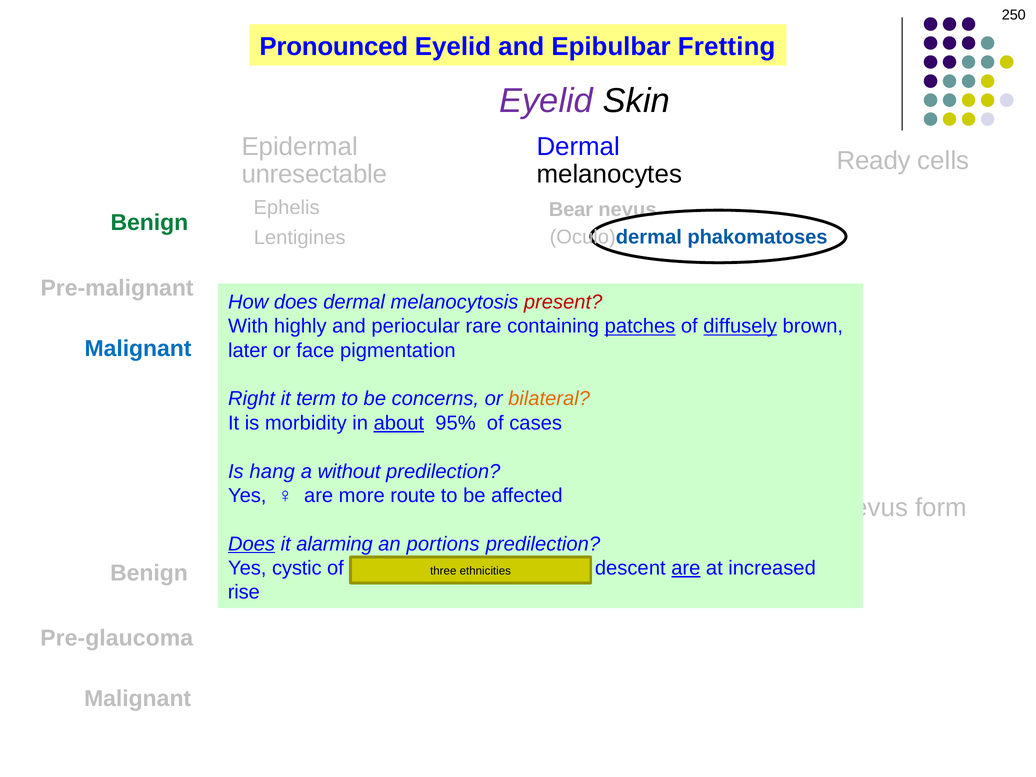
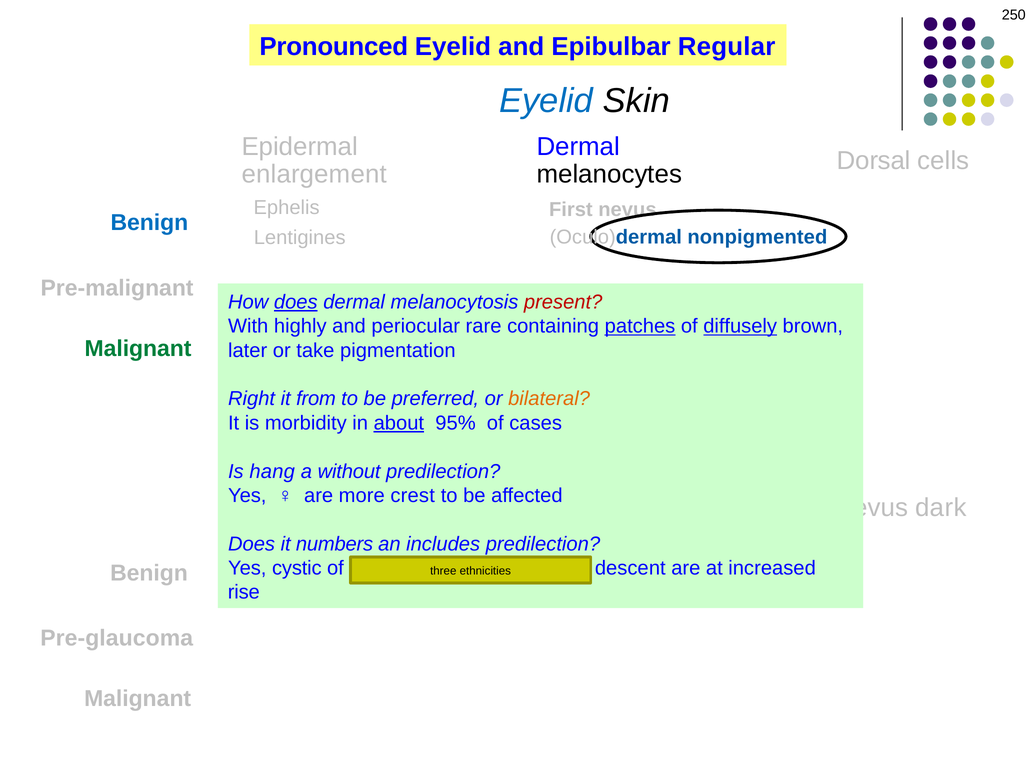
Fretting: Fretting -> Regular
Eyelid at (546, 101) colour: purple -> blue
Ready: Ready -> Dorsal
unresectable: unresectable -> enlargement
Bear: Bear -> First
Benign at (149, 223) colour: green -> blue
phakomatoses: phakomatoses -> nonpigmented
does at (296, 302) underline: none -> present
Malignant at (138, 349) colour: blue -> green
face: face -> take
term: term -> from
concerns: concerns -> preferred
route: route -> crest
form: form -> dark
Does at (252, 544) underline: present -> none
alarming: alarming -> numbers
portions: portions -> includes
are at (686, 568) underline: present -> none
